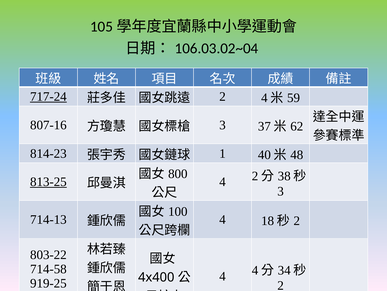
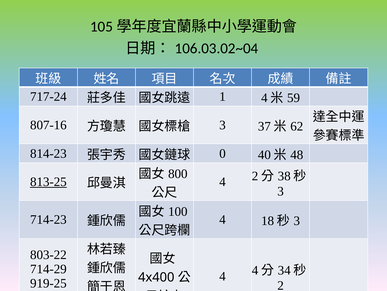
717-24 at (48, 96) underline: present -> none
2 at (223, 96): 2 -> 1
1: 1 -> 0
714-13: 714-13 -> 714-23
2 at (297, 220): 2 -> 3
714-58: 714-58 -> 714-29
